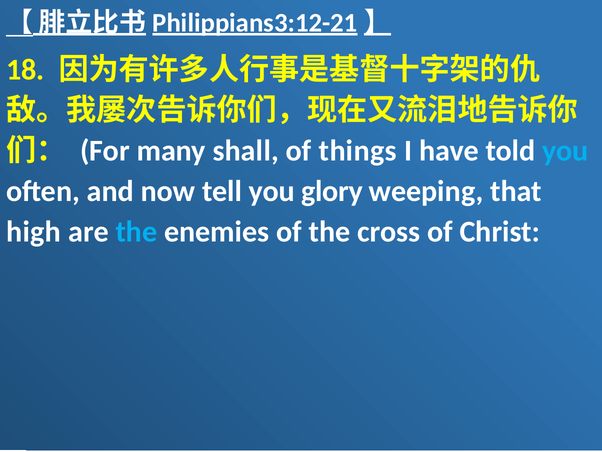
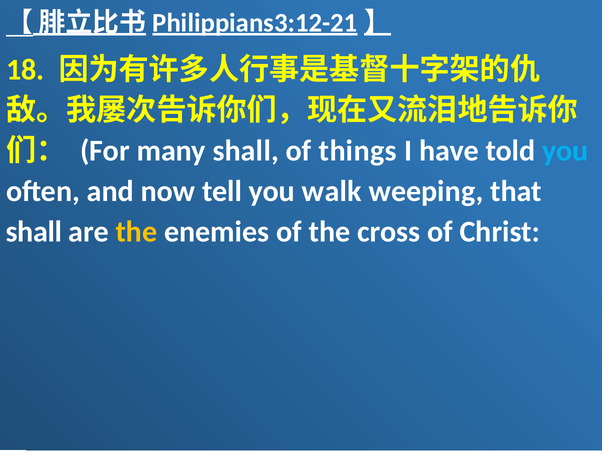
glory: glory -> walk
high at (34, 232): high -> shall
the at (136, 232) colour: light blue -> yellow
